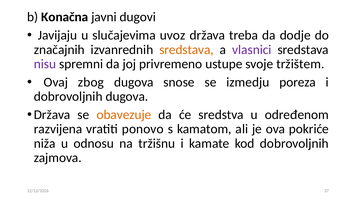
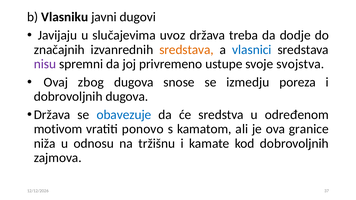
Konačna: Konačna -> Vlasniku
vlasnici colour: purple -> blue
tržištem: tržištem -> svojstva
obavezuje colour: orange -> blue
razvijena: razvijena -> motivom
pokriće: pokriće -> granice
